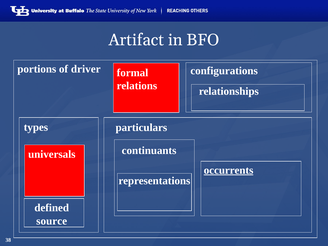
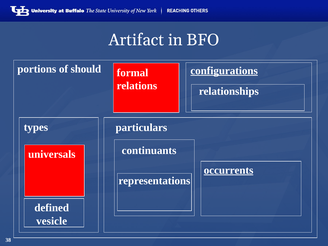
driver: driver -> should
configurations underline: none -> present
source: source -> vesicle
